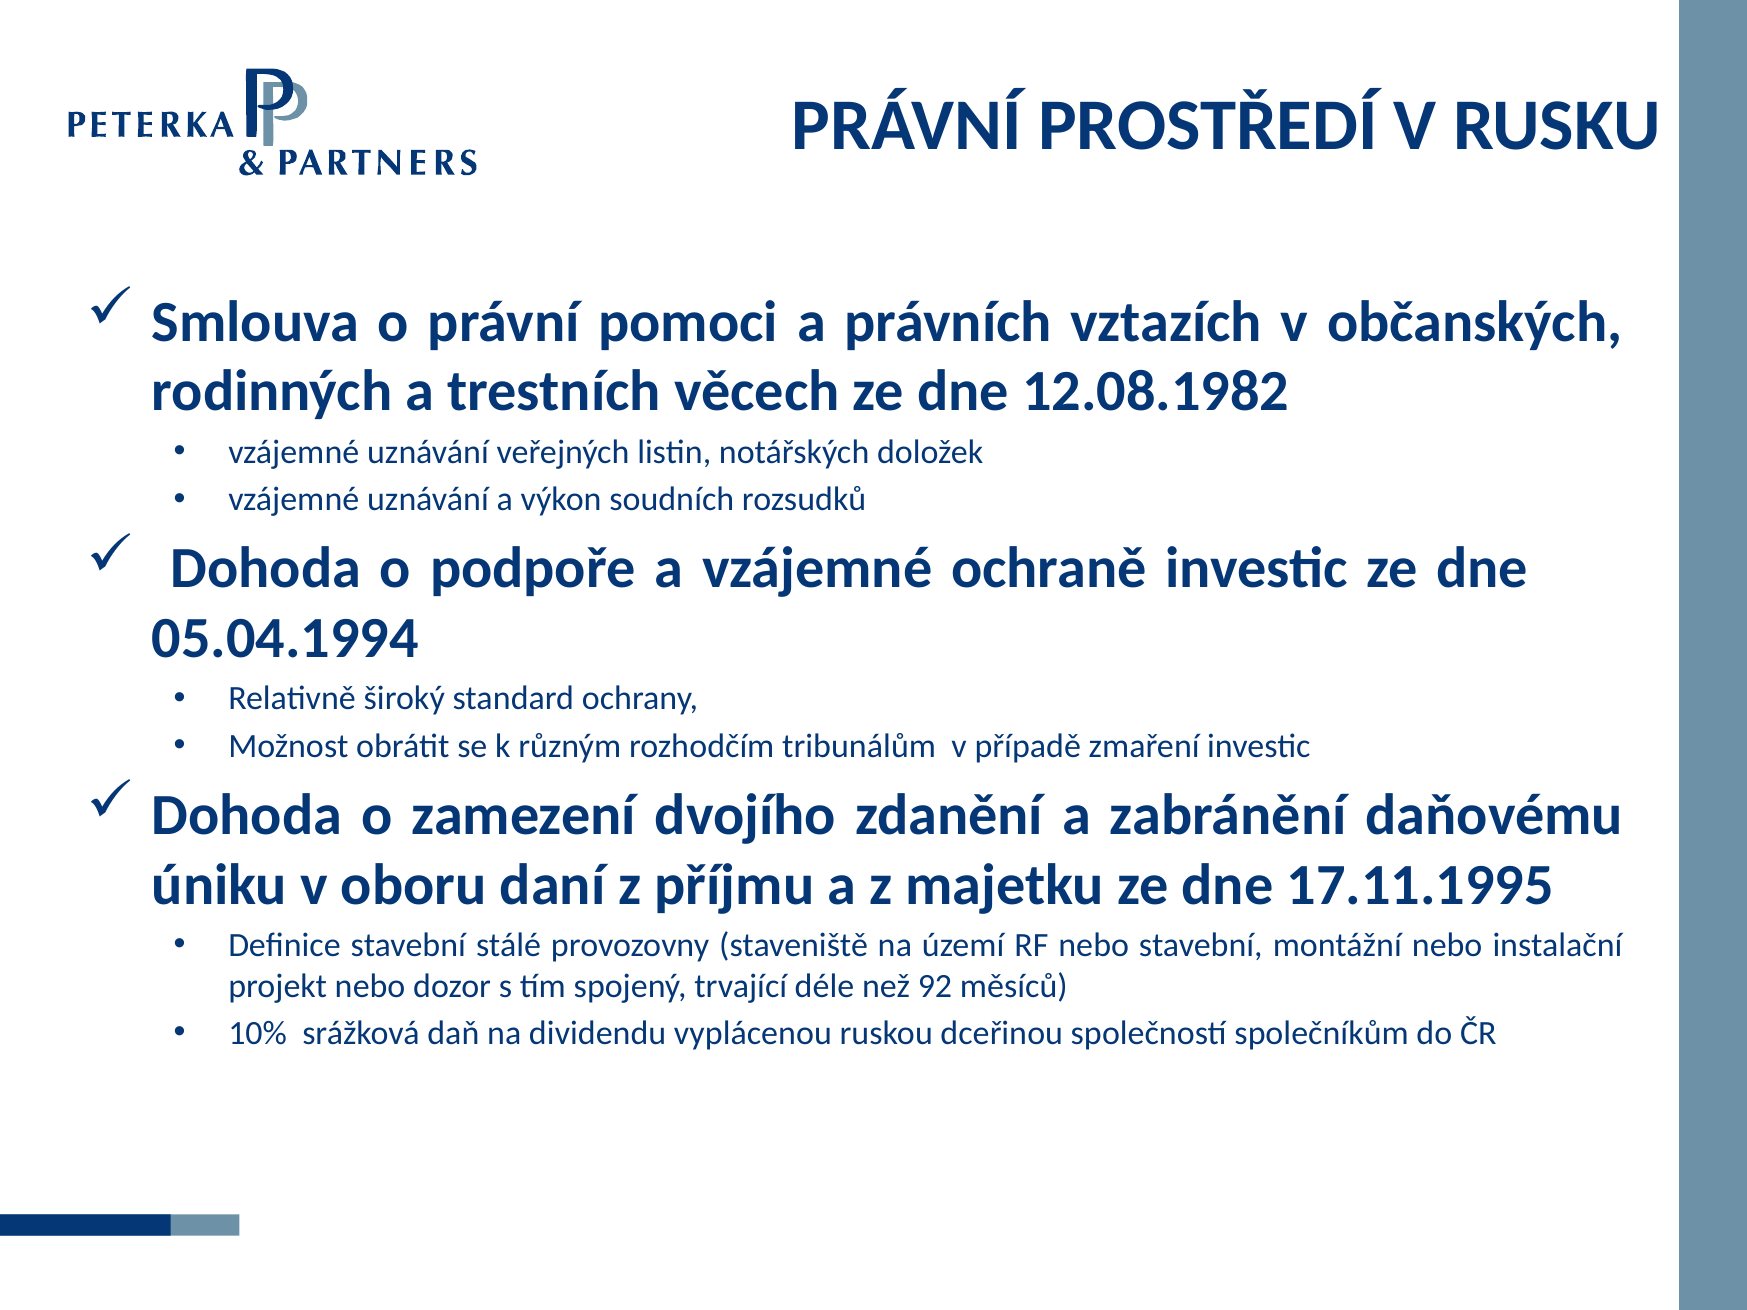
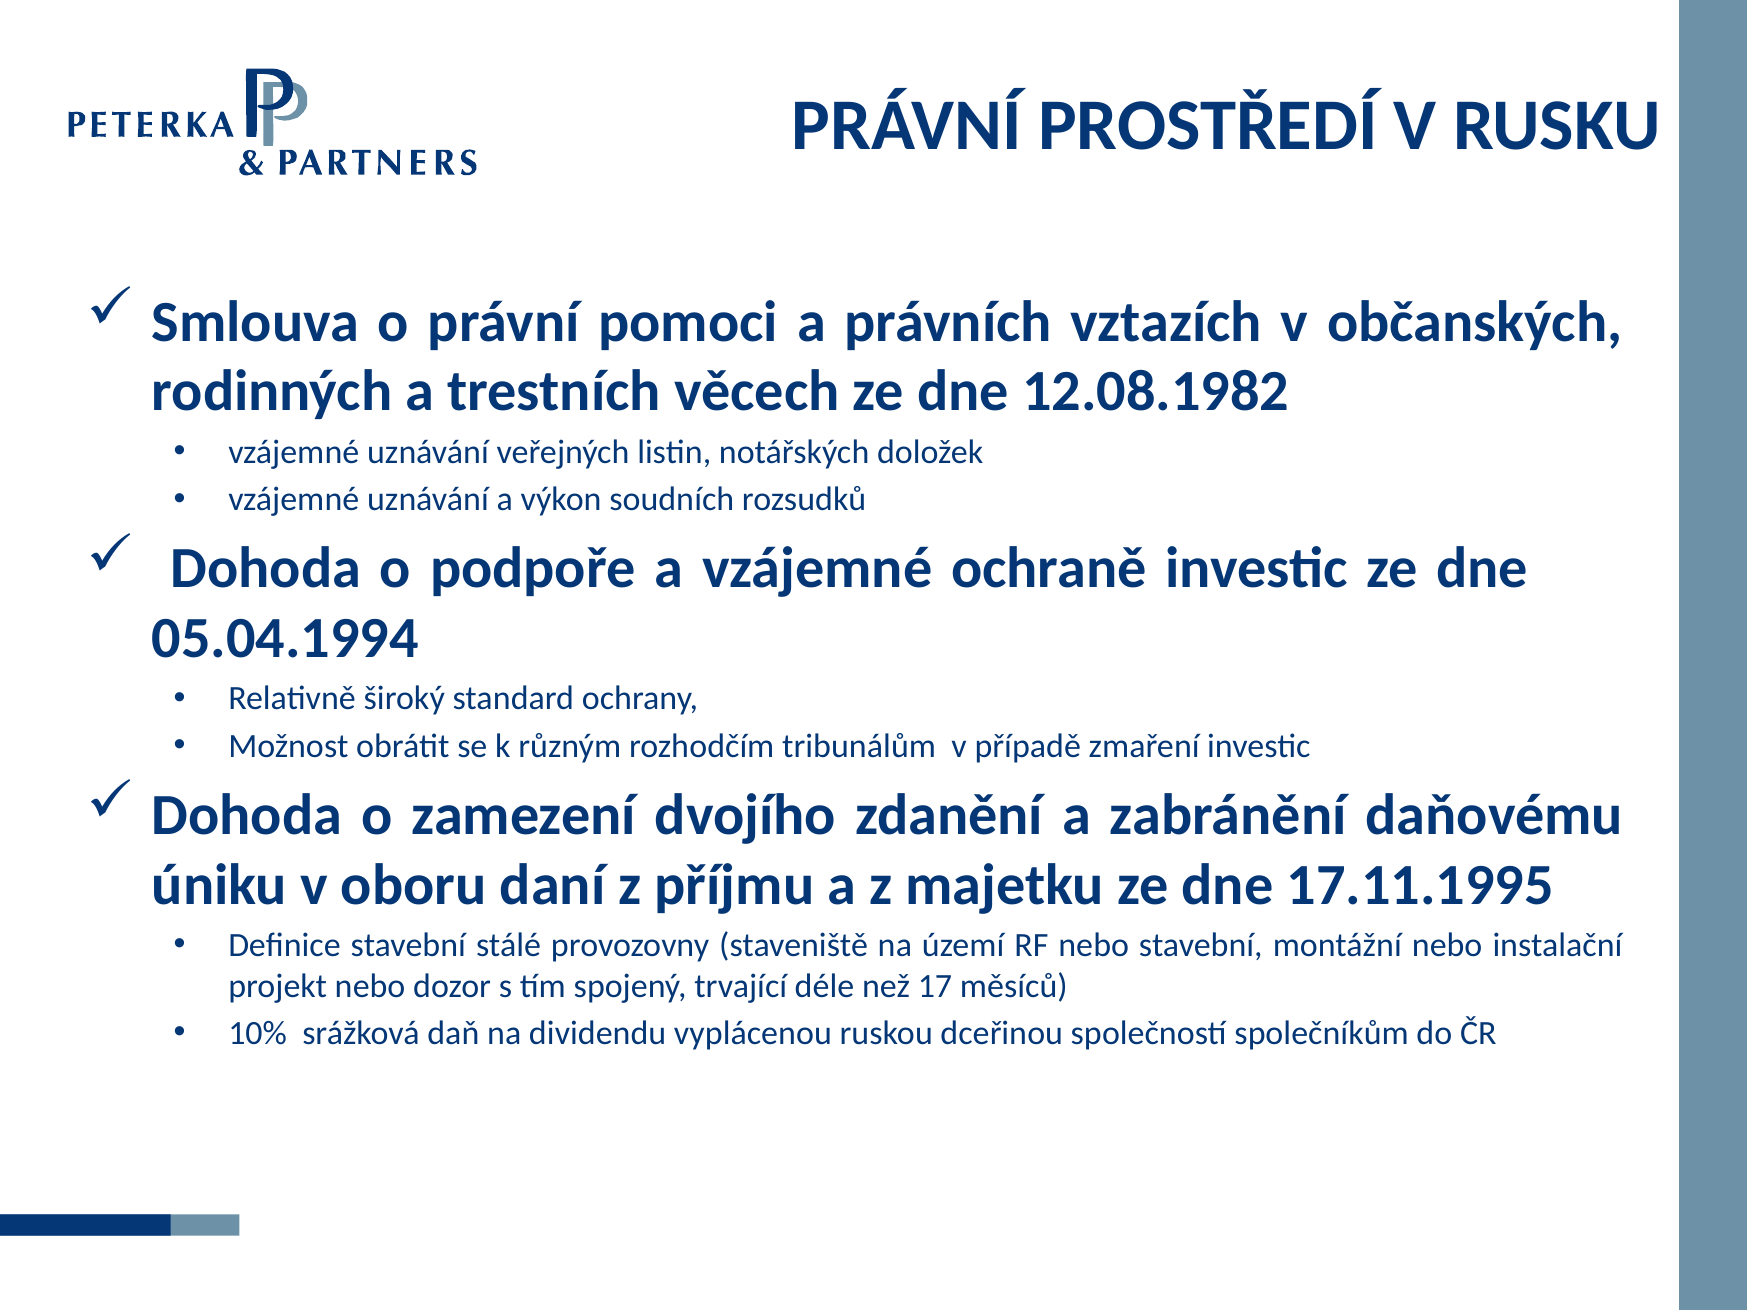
92: 92 -> 17
